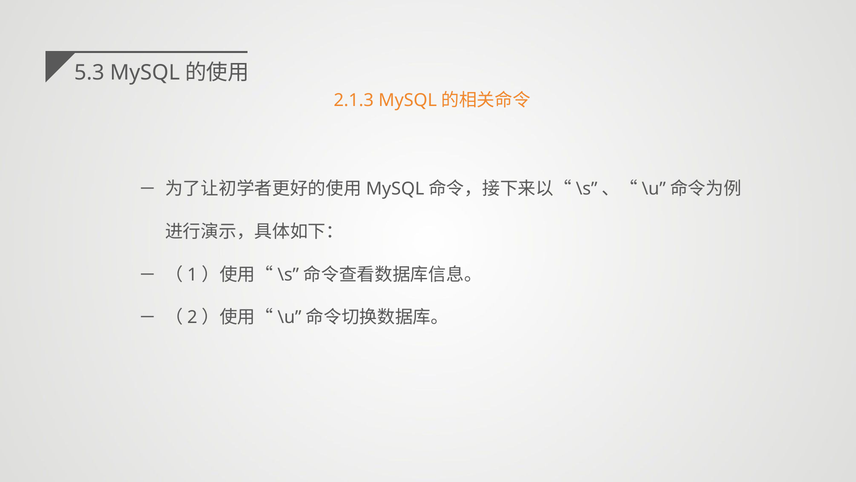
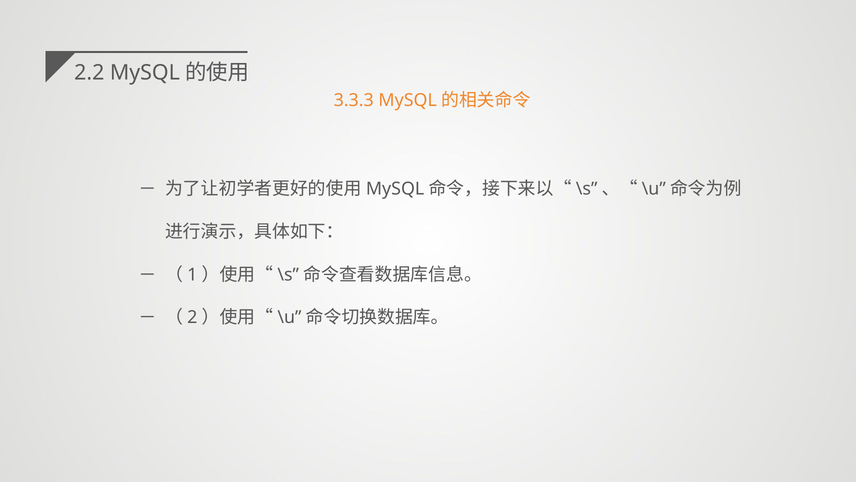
5.3: 5.3 -> 2.2
2.1.3: 2.1.3 -> 3.3.3
